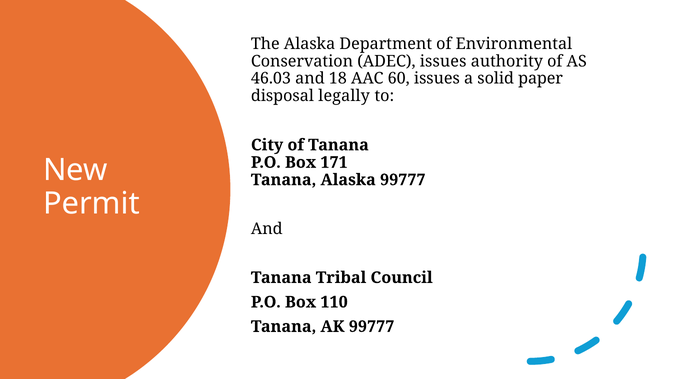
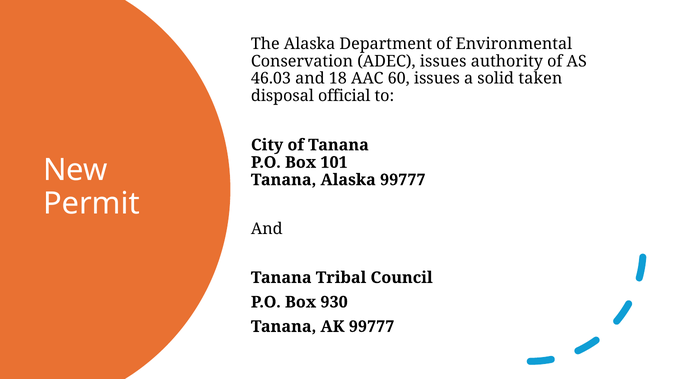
paper: paper -> taken
legally: legally -> official
171: 171 -> 101
110: 110 -> 930
